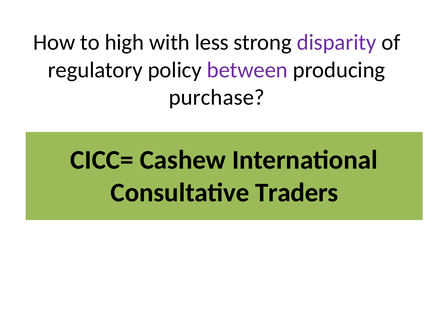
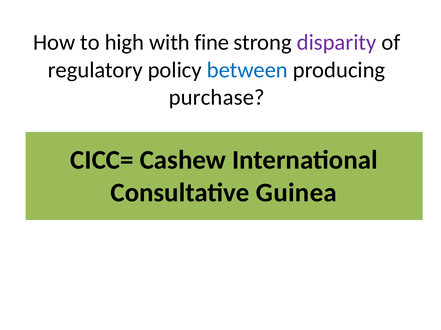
less: less -> fine
between colour: purple -> blue
Traders: Traders -> Guinea
